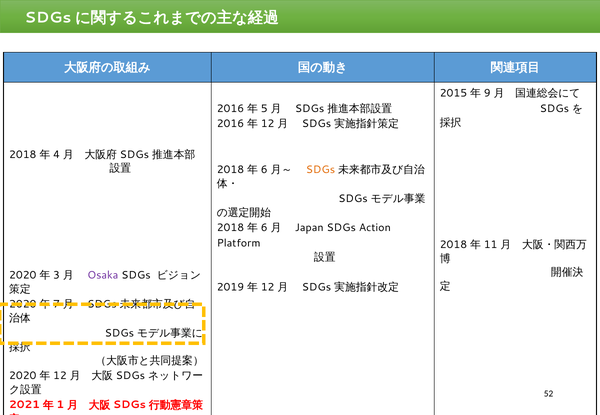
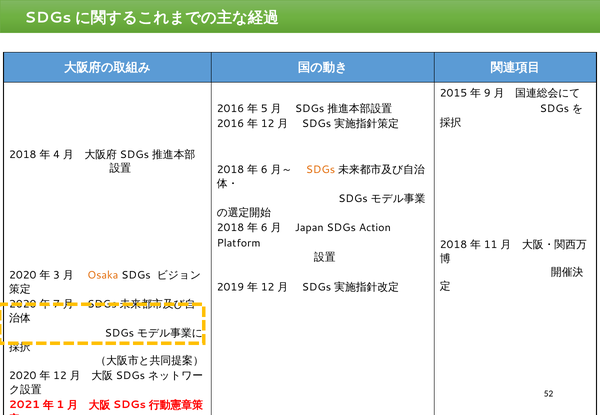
Osaka colour: purple -> orange
